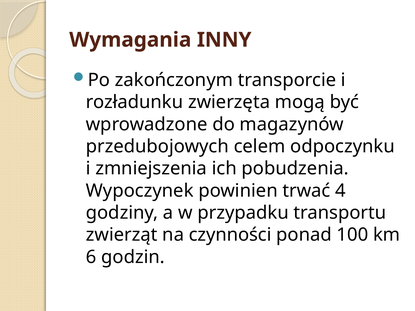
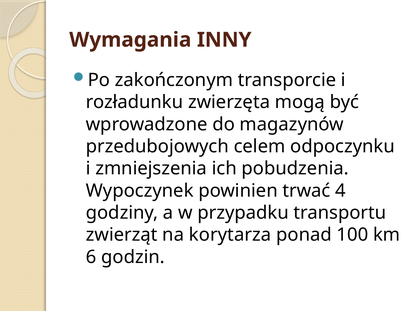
czynności: czynności -> korytarza
